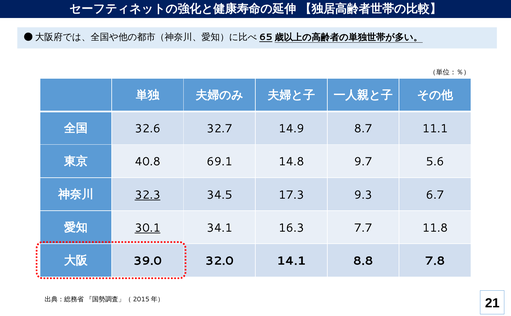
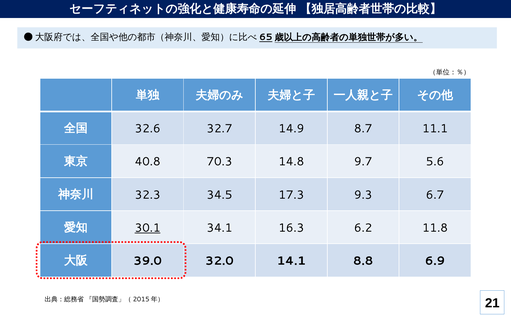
69.1: 69.1 -> 70.3
32.3 underline: present -> none
7.7: 7.7 -> 6.2
7.8: 7.8 -> 6.9
